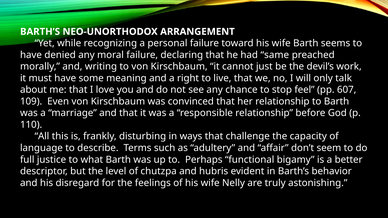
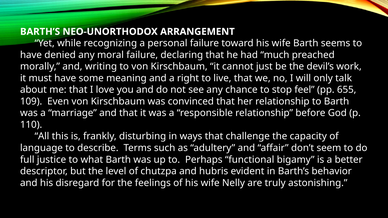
same: same -> much
607: 607 -> 655
